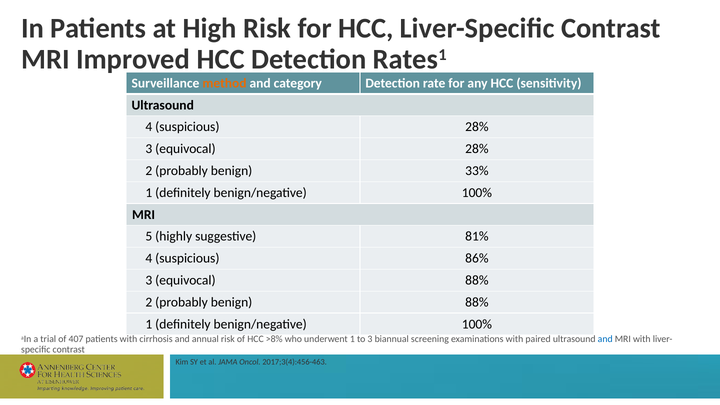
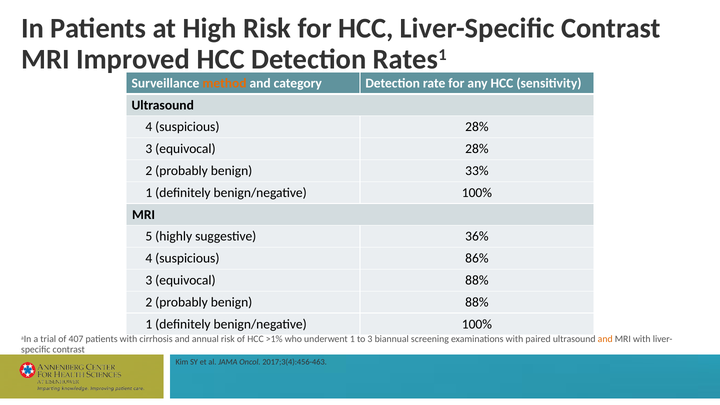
81%: 81% -> 36%
>8%: >8% -> >1%
and at (605, 339) colour: blue -> orange
